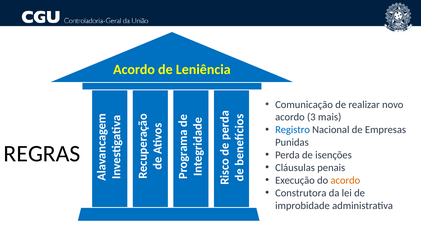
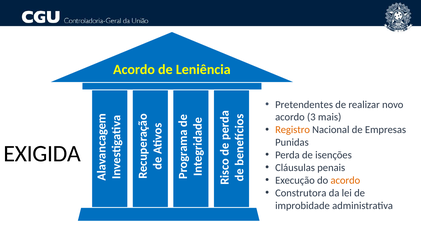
Comunicação: Comunicação -> Pretendentes
Registro colour: blue -> orange
REGRAS: REGRAS -> EXIGIDA
